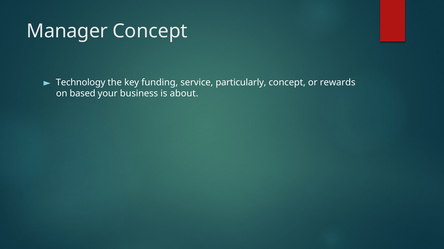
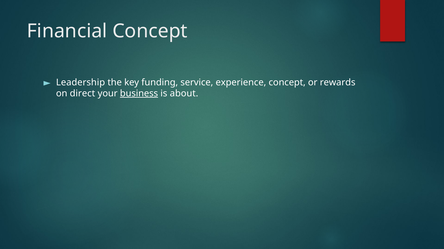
Manager: Manager -> Financial
Technology: Technology -> Leadership
particularly: particularly -> experience
based: based -> direct
business underline: none -> present
